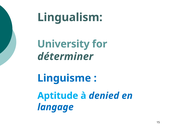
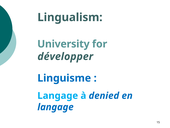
déterminer: déterminer -> développer
Aptitude at (58, 95): Aptitude -> Langage
